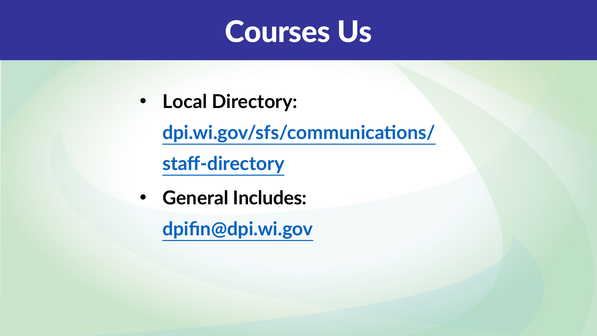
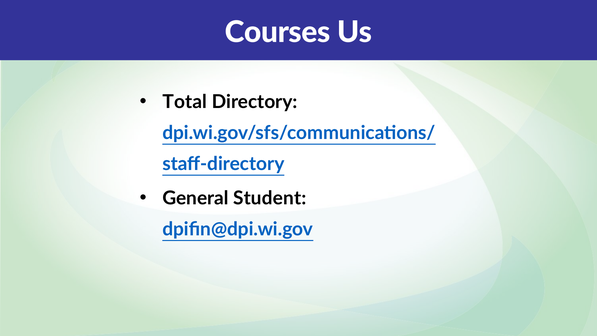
Local: Local -> Total
Includes: Includes -> Student
